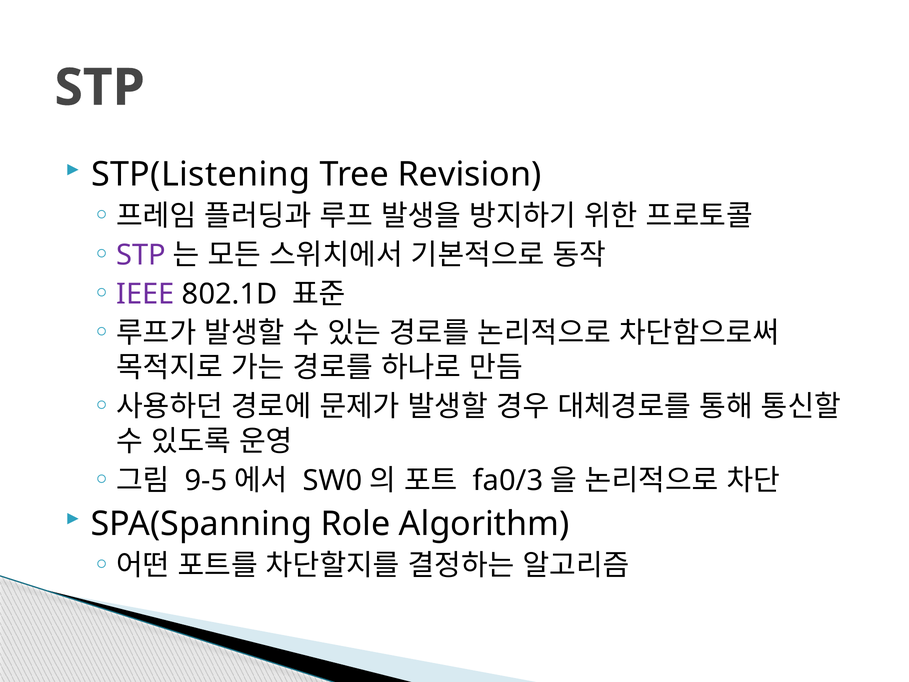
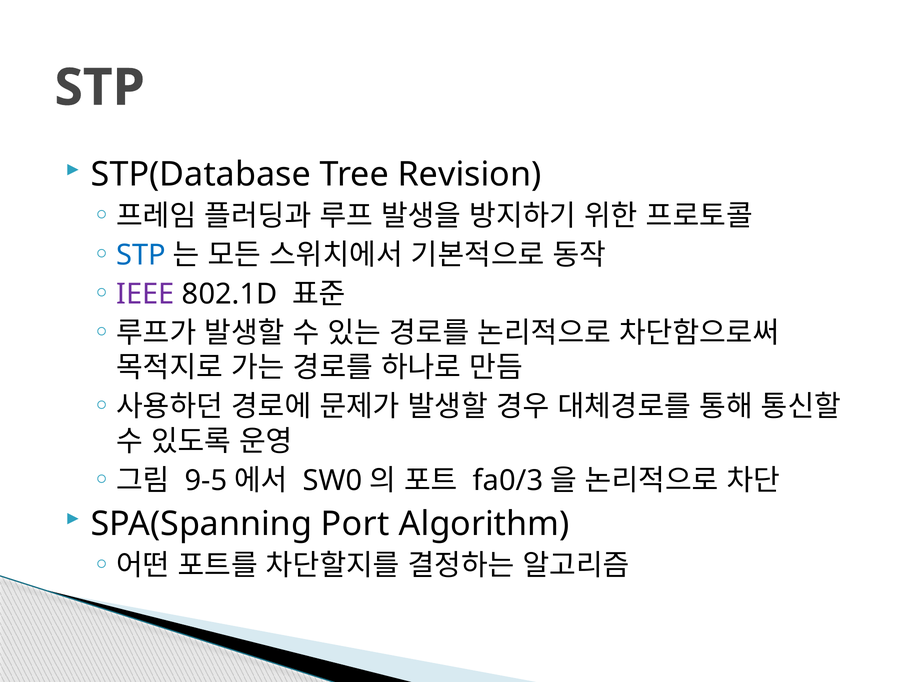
STP(Listening: STP(Listening -> STP(Database
STP at (141, 255) colour: purple -> blue
Role: Role -> Port
